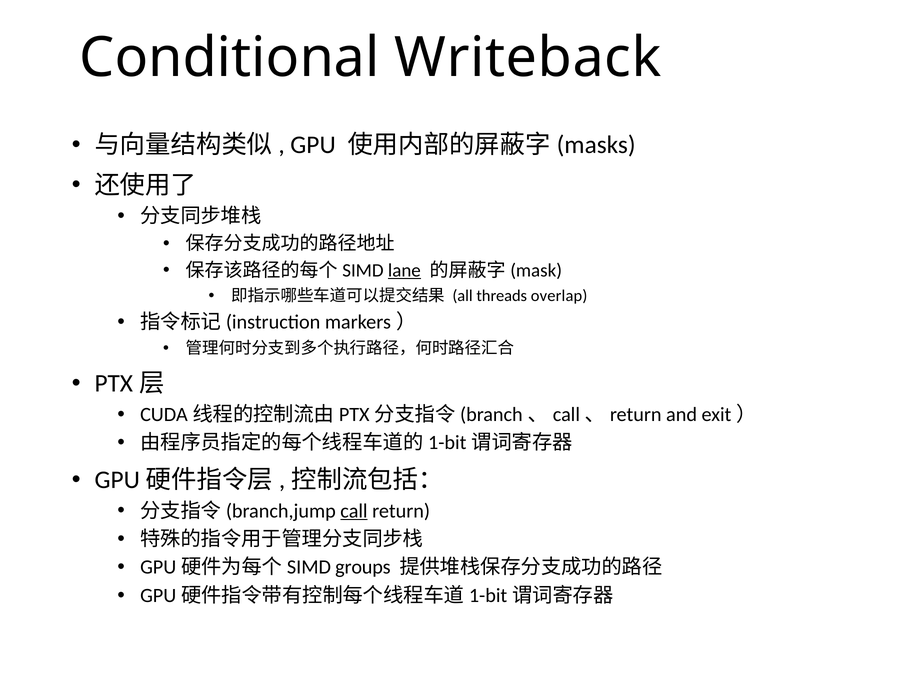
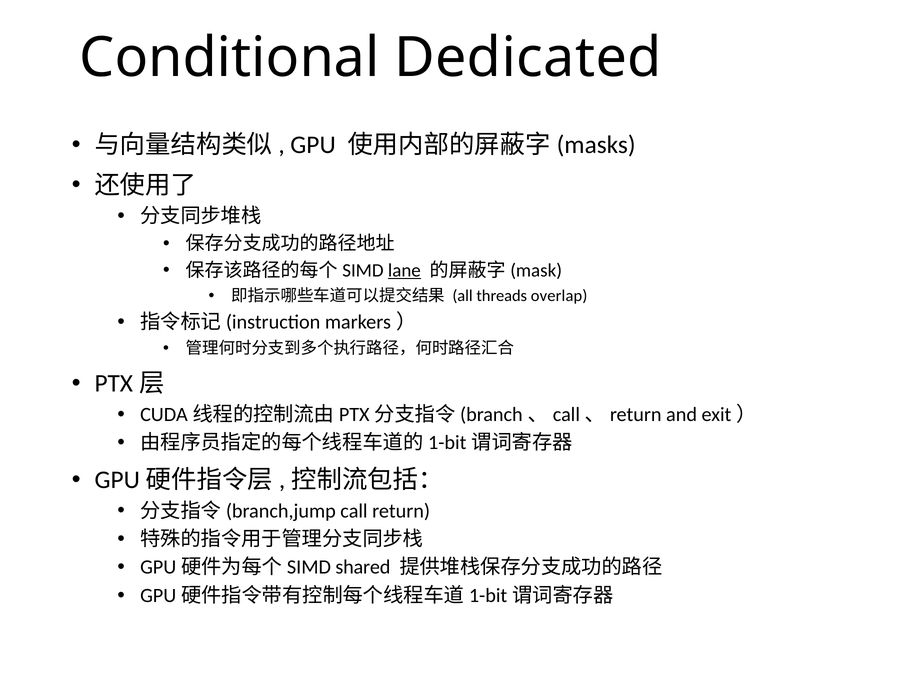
Writeback: Writeback -> Dedicated
call underline: present -> none
groups: groups -> shared
